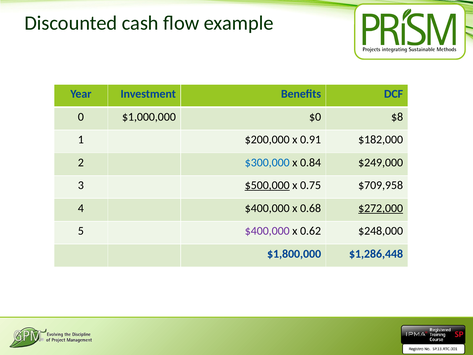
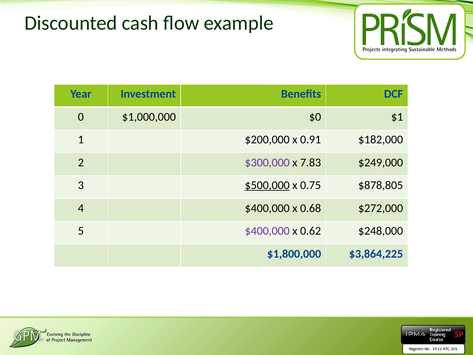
$8: $8 -> $1
$300,000 colour: blue -> purple
0.84: 0.84 -> 7.83
$709,958: $709,958 -> $878,805
$272,000 underline: present -> none
$1,286,448: $1,286,448 -> $3,864,225
